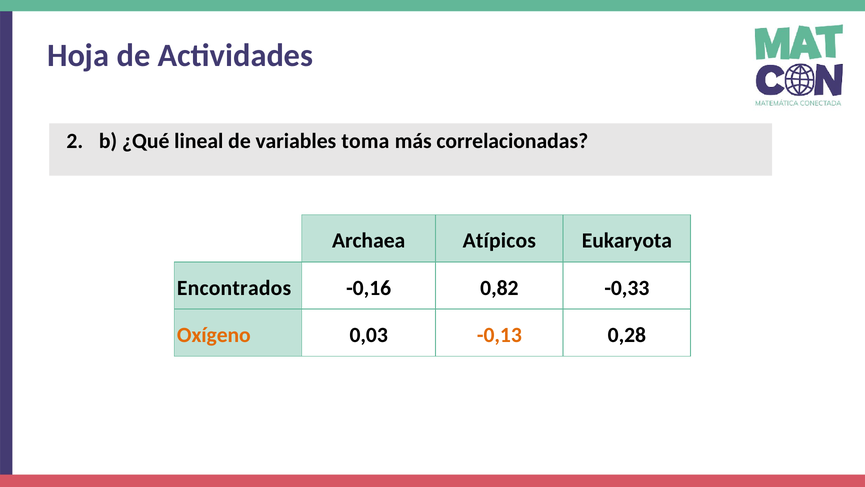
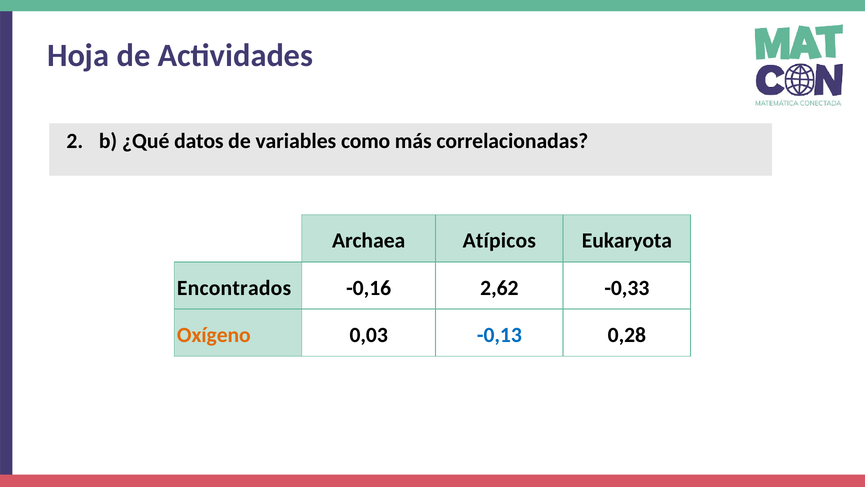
lineal: lineal -> datos
toma: toma -> como
0,82: 0,82 -> 2,62
-0,13 colour: orange -> blue
